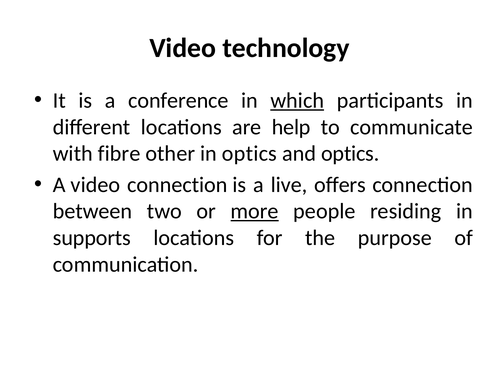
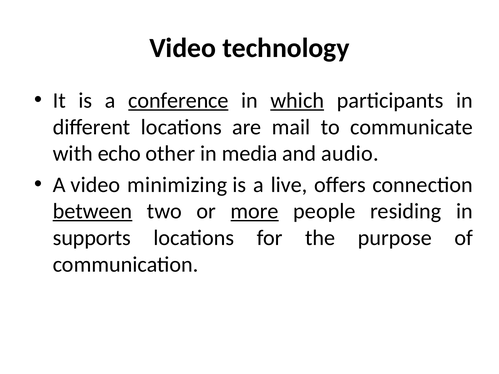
conference underline: none -> present
help: help -> mail
fibre: fibre -> echo
in optics: optics -> media
and optics: optics -> audio
video connection: connection -> minimizing
between underline: none -> present
